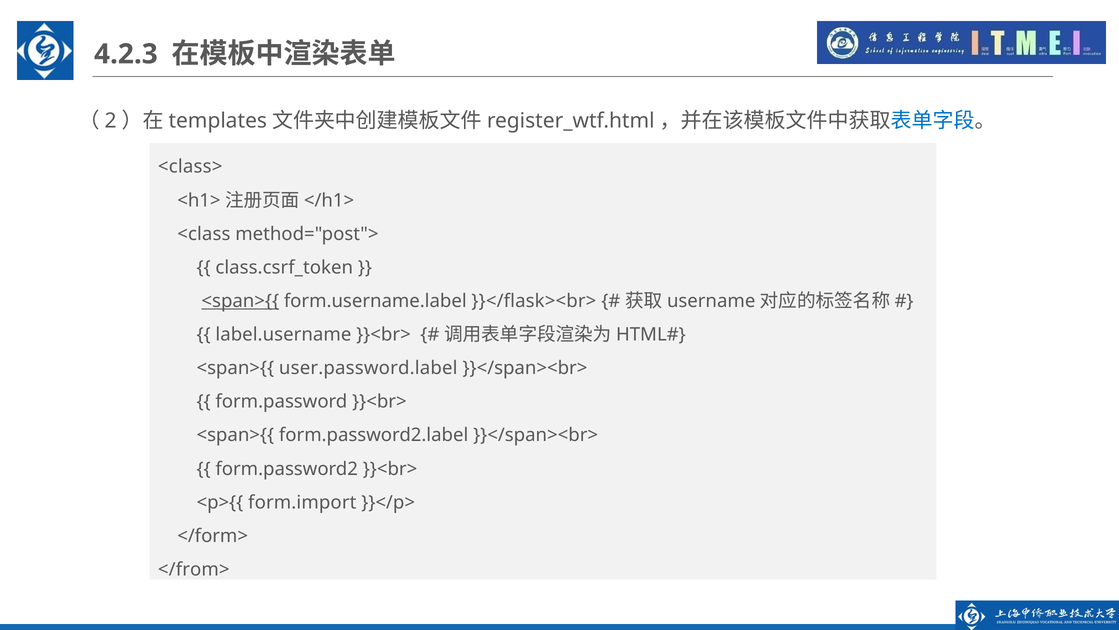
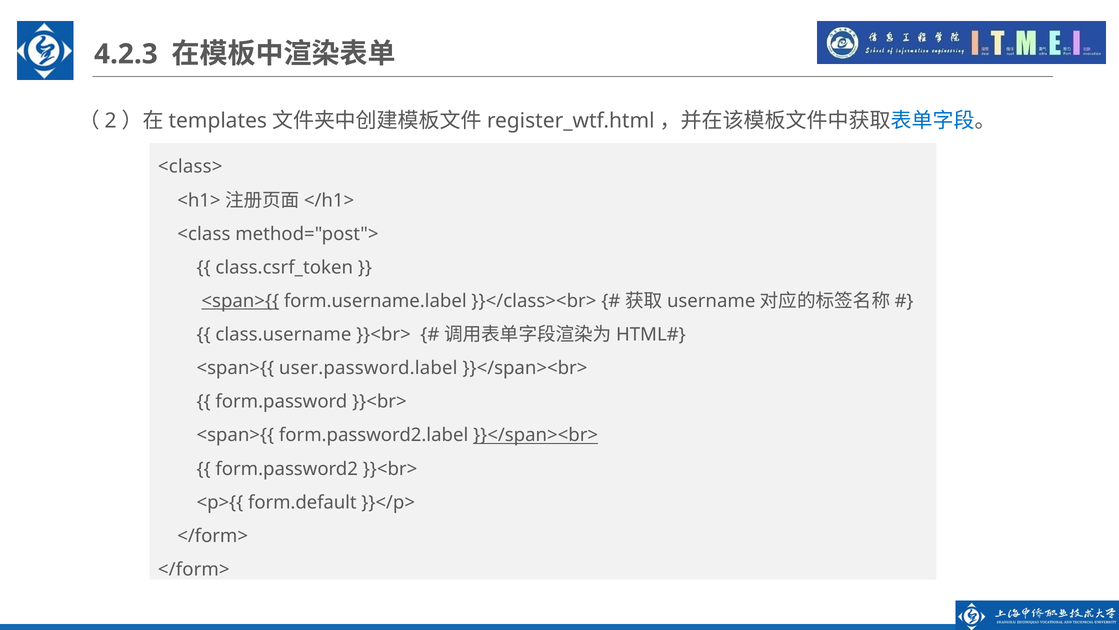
}}</flask><br>: }}</flask><br> -> }}</class><br>
label.username: label.username -> class.username
}}</span><br> at (536, 435) underline: none -> present
form.import: form.import -> form.default
</from> at (194, 569): </from> -> </form>
